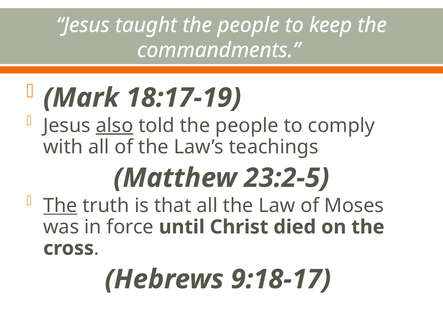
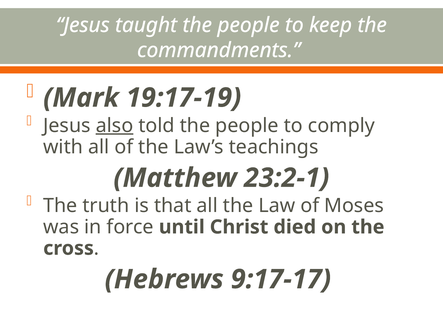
18:17-19: 18:17-19 -> 19:17-19
23:2-5: 23:2-5 -> 23:2-1
The at (60, 206) underline: present -> none
9:18-17: 9:18-17 -> 9:17-17
